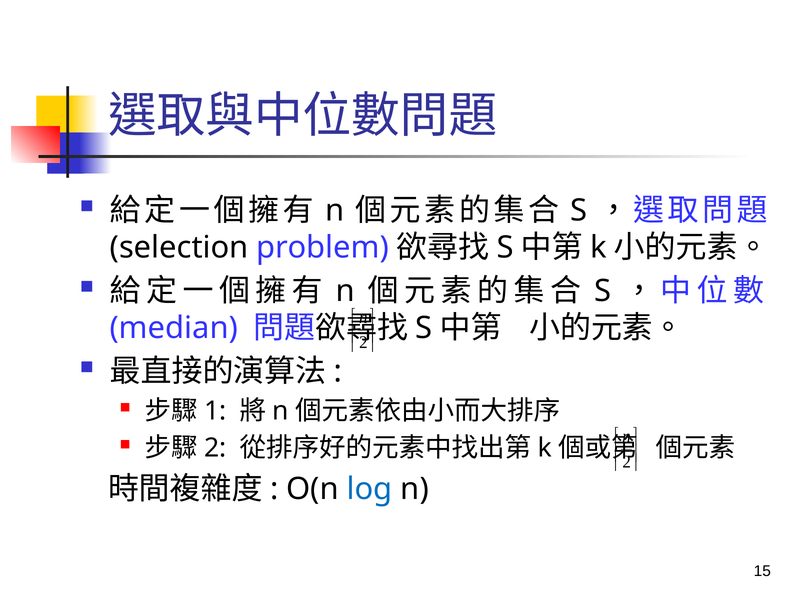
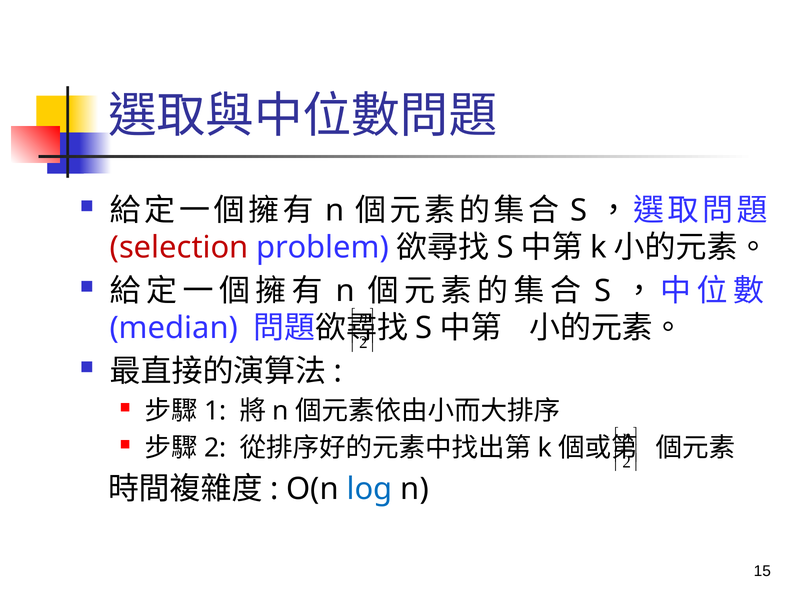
selection colour: black -> red
